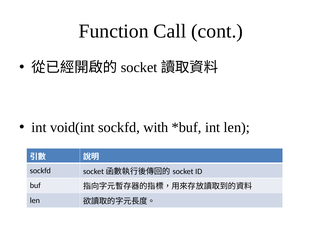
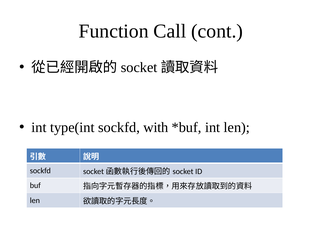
void(int: void(int -> type(int
